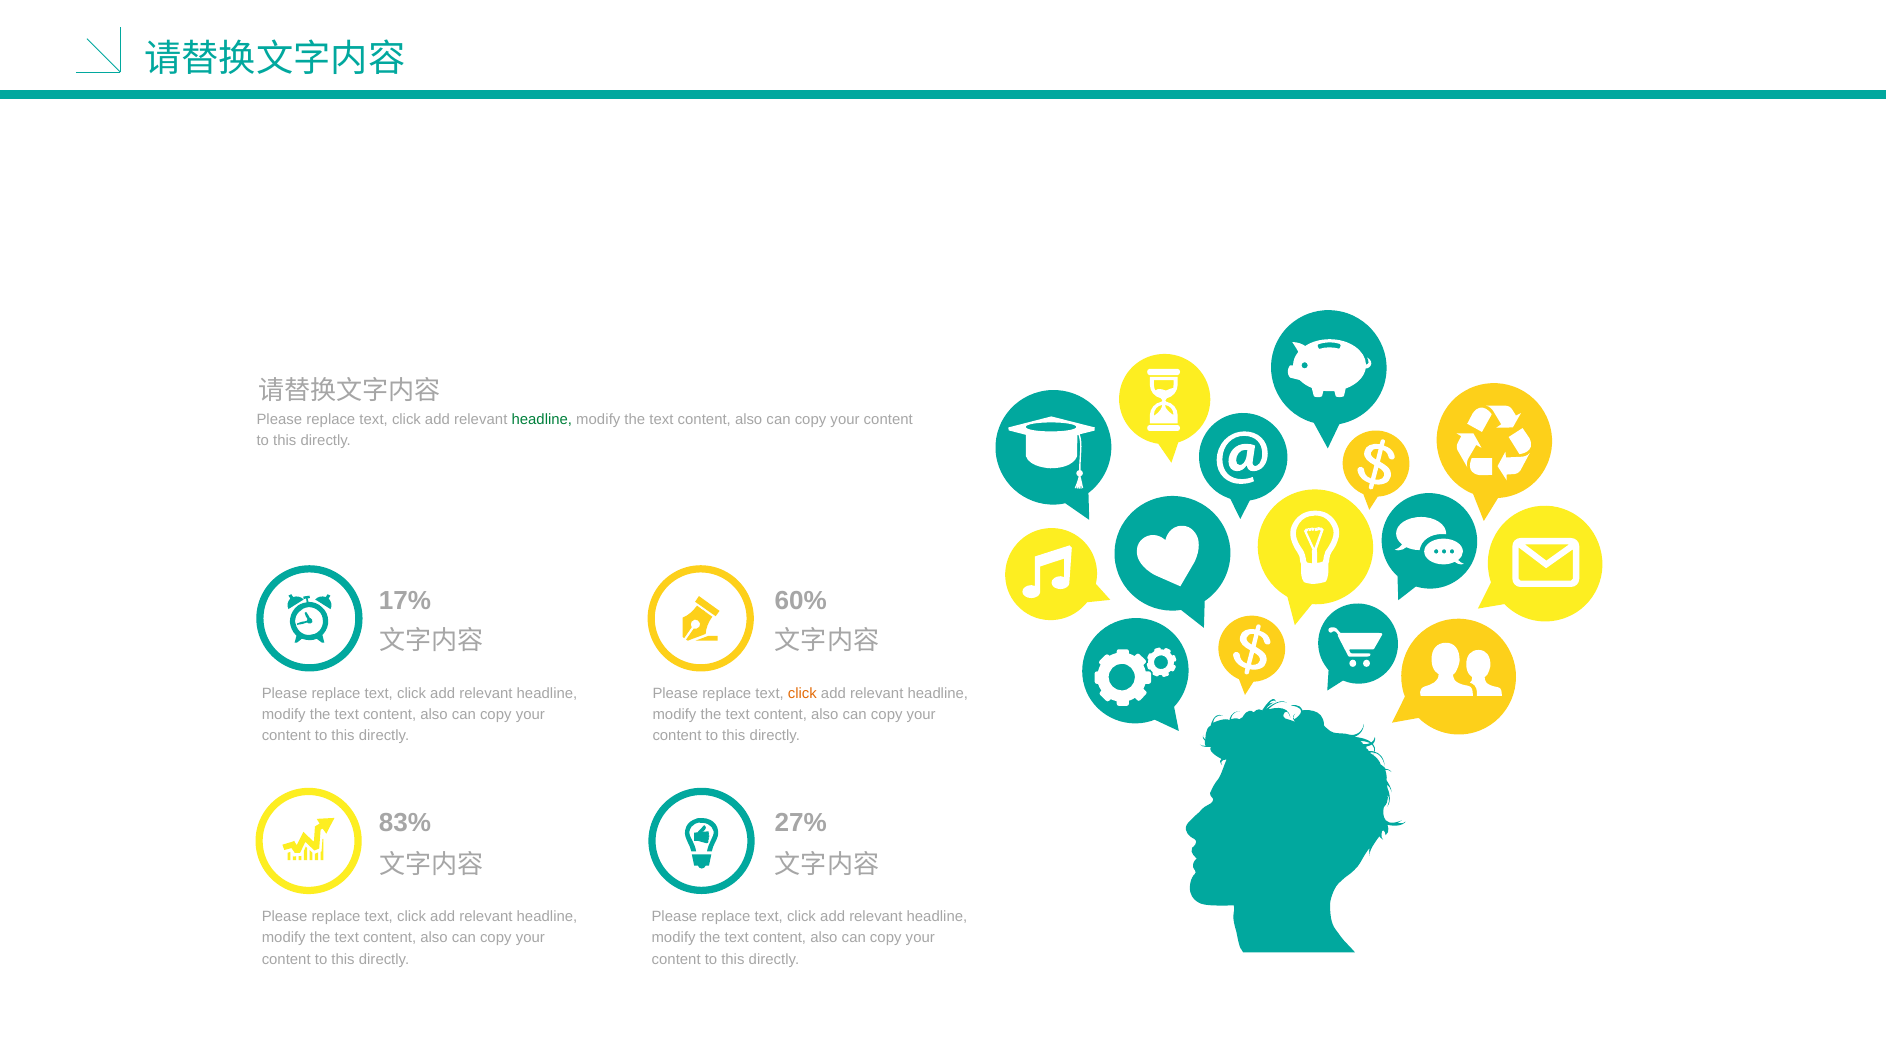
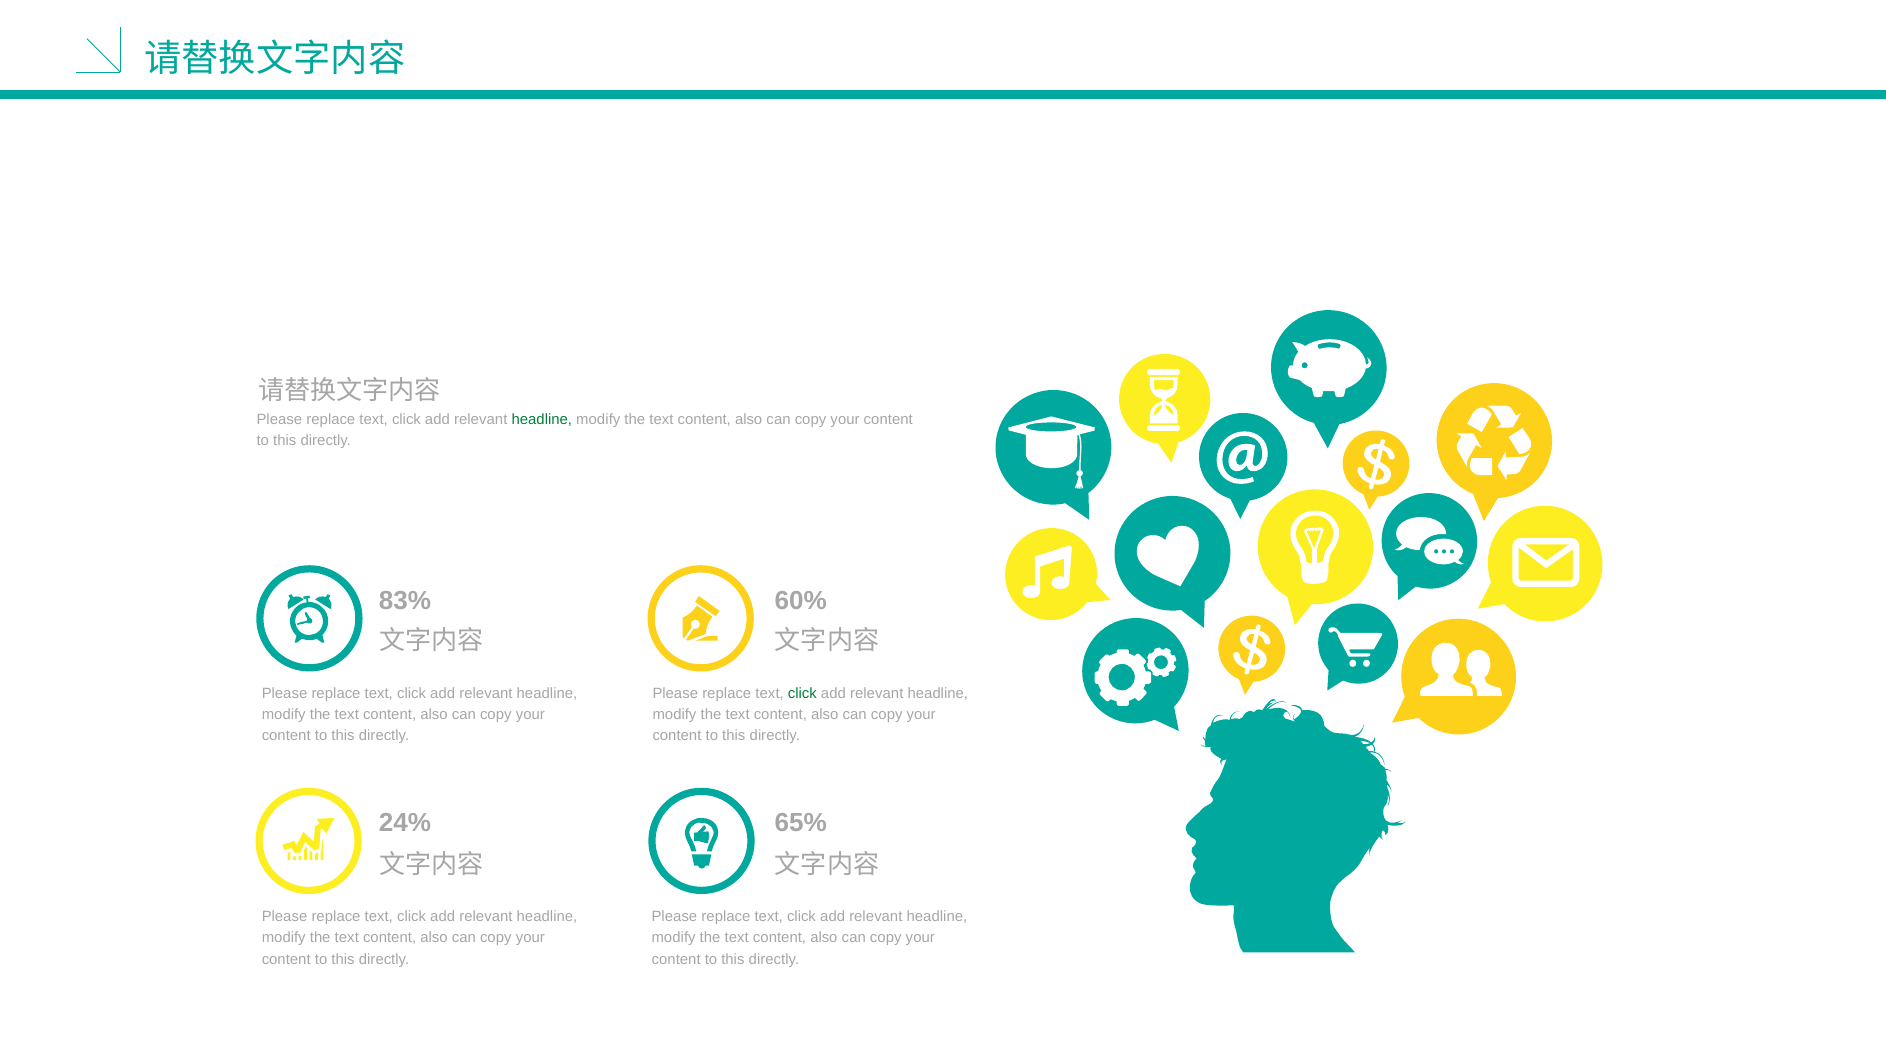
17%: 17% -> 83%
click at (802, 693) colour: orange -> green
83%: 83% -> 24%
27%: 27% -> 65%
